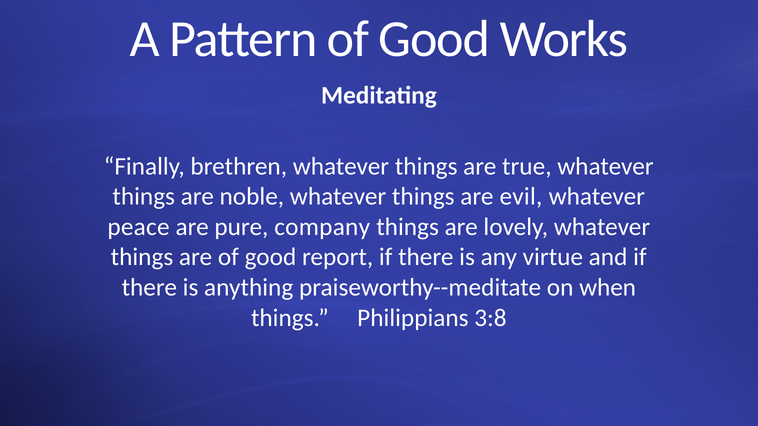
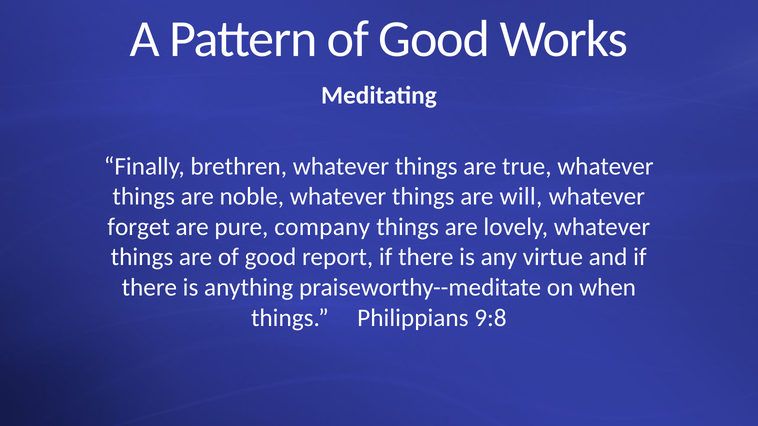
evil: evil -> will
peace: peace -> forget
3:8: 3:8 -> 9:8
